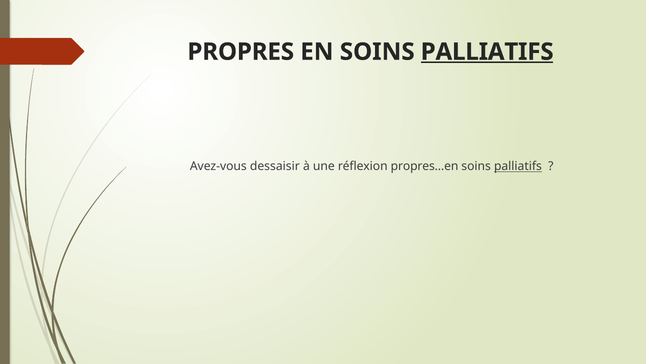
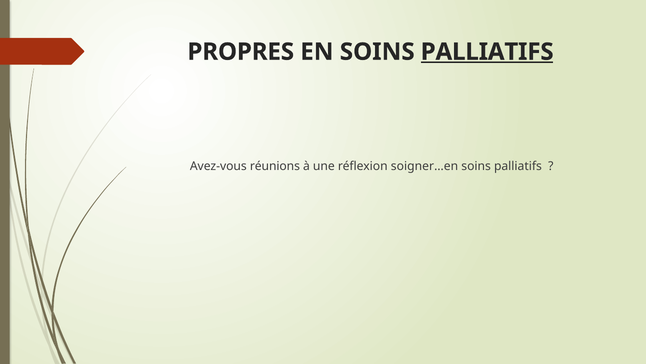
dessaisir: dessaisir -> réunions
propres…en: propres…en -> soigner…en
palliatifs at (518, 166) underline: present -> none
